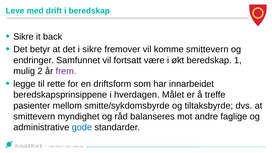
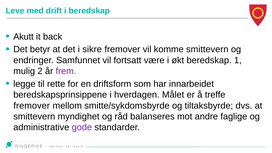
Sikre at (23, 37): Sikre -> Akutt
pasienter at (32, 106): pasienter -> fremover
gode colour: blue -> purple
